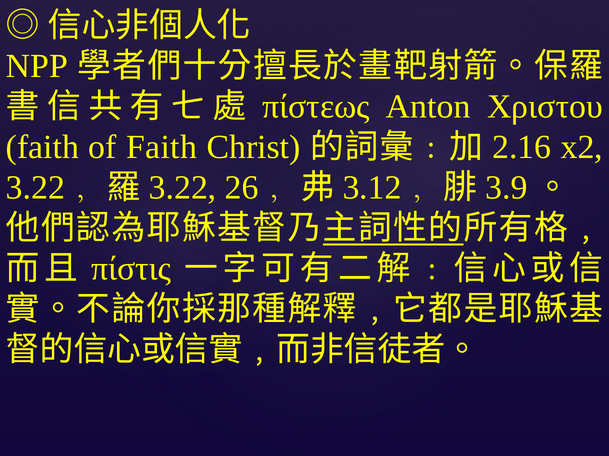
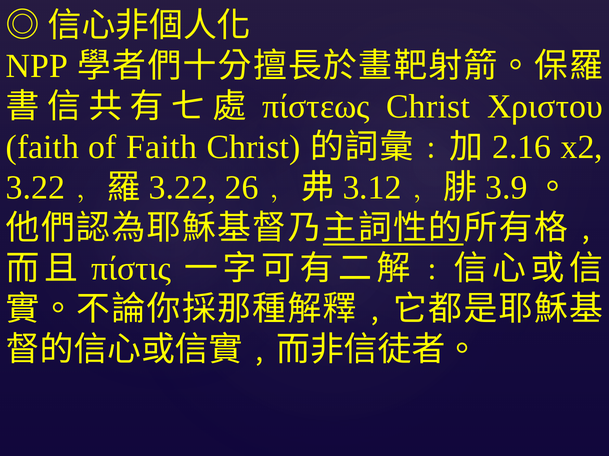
Anton at (428, 107): Anton -> Christ
